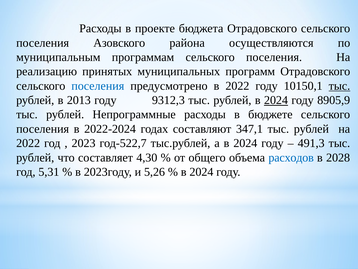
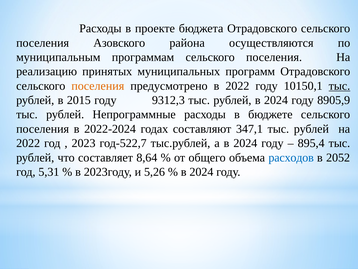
поселения at (98, 86) colour: blue -> orange
2013: 2013 -> 2015
2024 at (276, 100) underline: present -> none
491,3: 491,3 -> 895,4
4,30: 4,30 -> 8,64
2028: 2028 -> 2052
